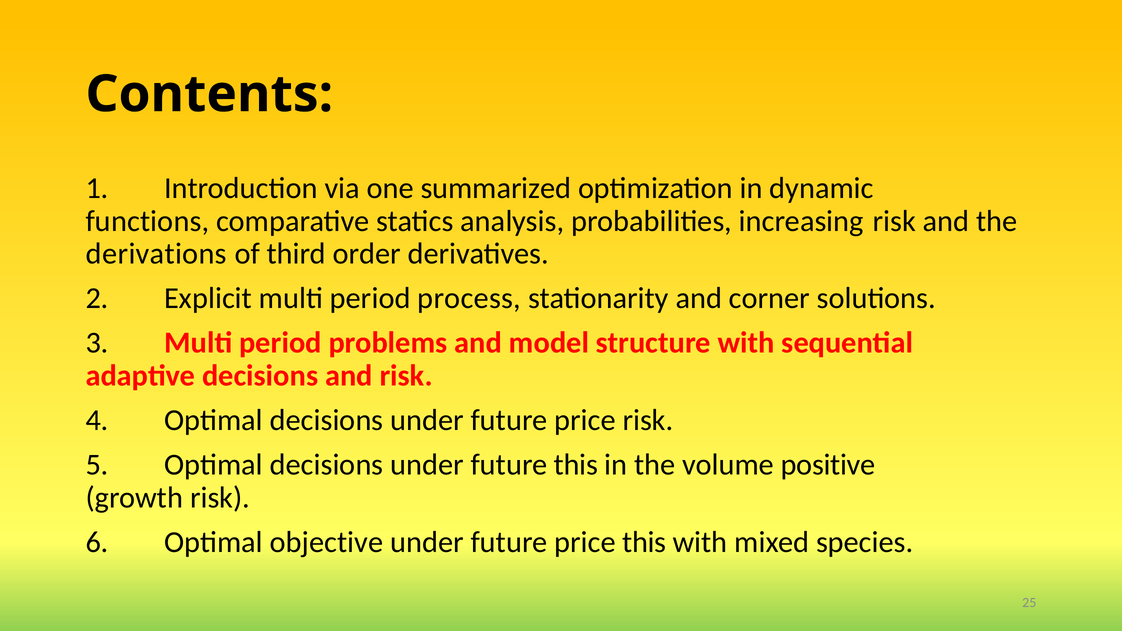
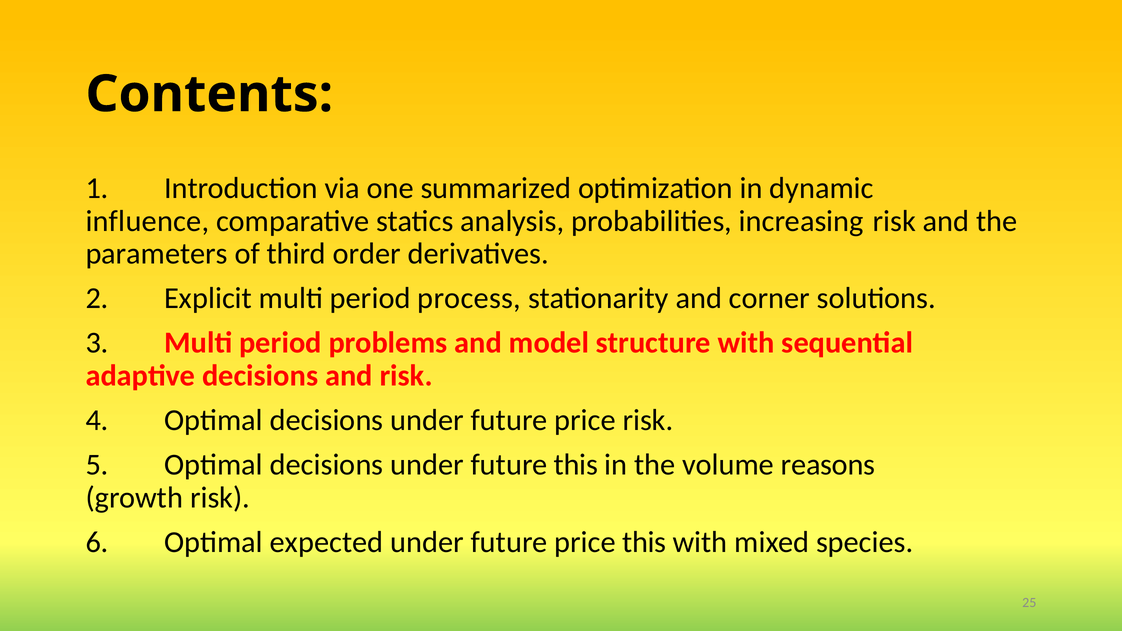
functions: functions -> influence
derivations: derivations -> parameters
positive: positive -> reasons
objective: objective -> expected
